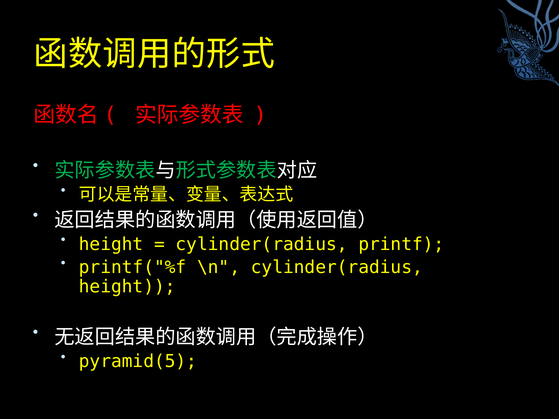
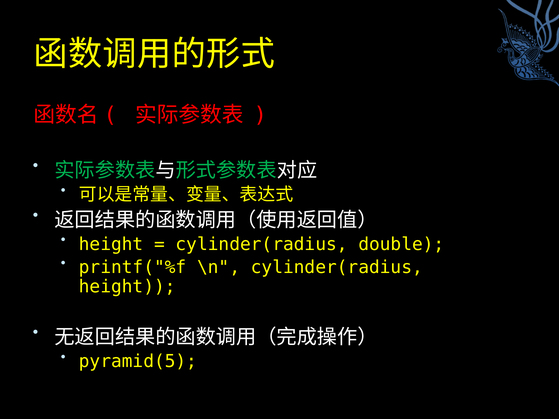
printf: printf -> double
